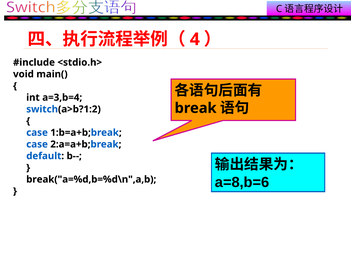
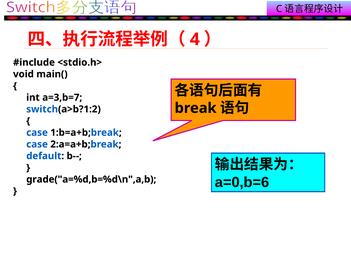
a=3,b=4: a=3,b=4 -> a=3,b=7
a=8,b=6: a=8,b=6 -> a=0,b=6
break("a=%d,b=%d\n",a,b: break("a=%d,b=%d\n",a,b -> grade("a=%d,b=%d\n",a,b
